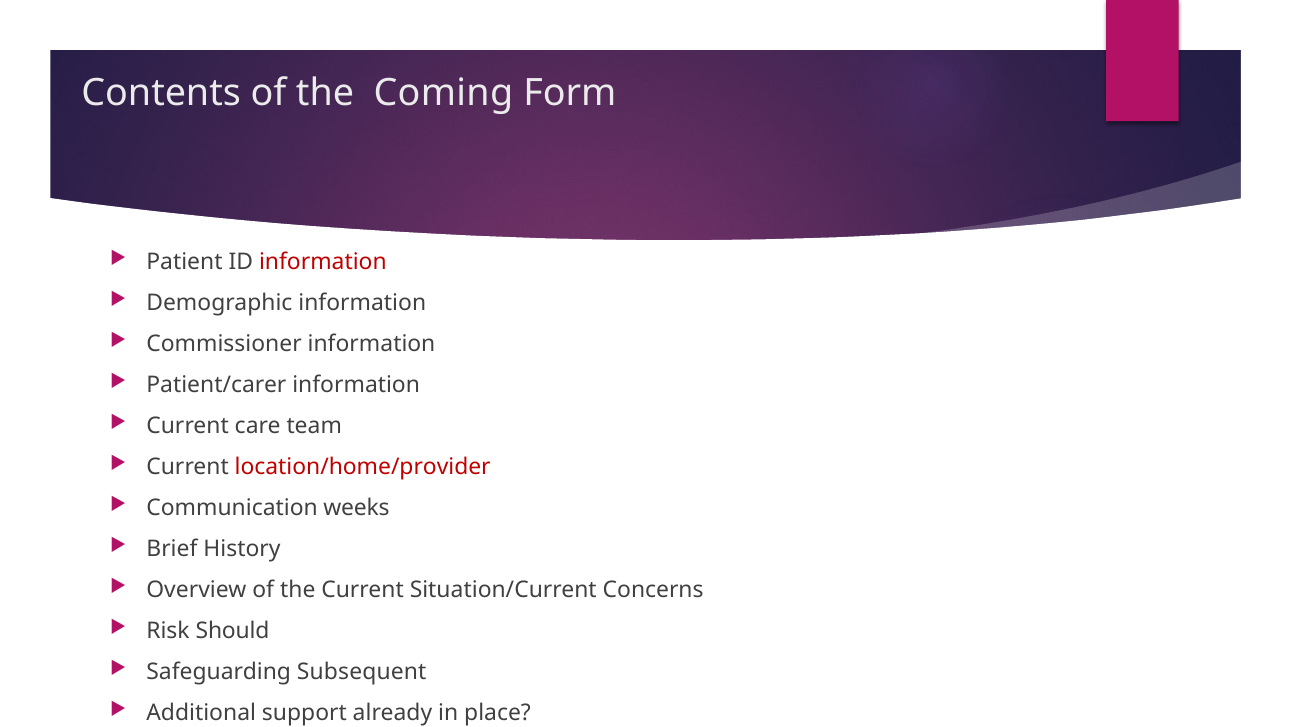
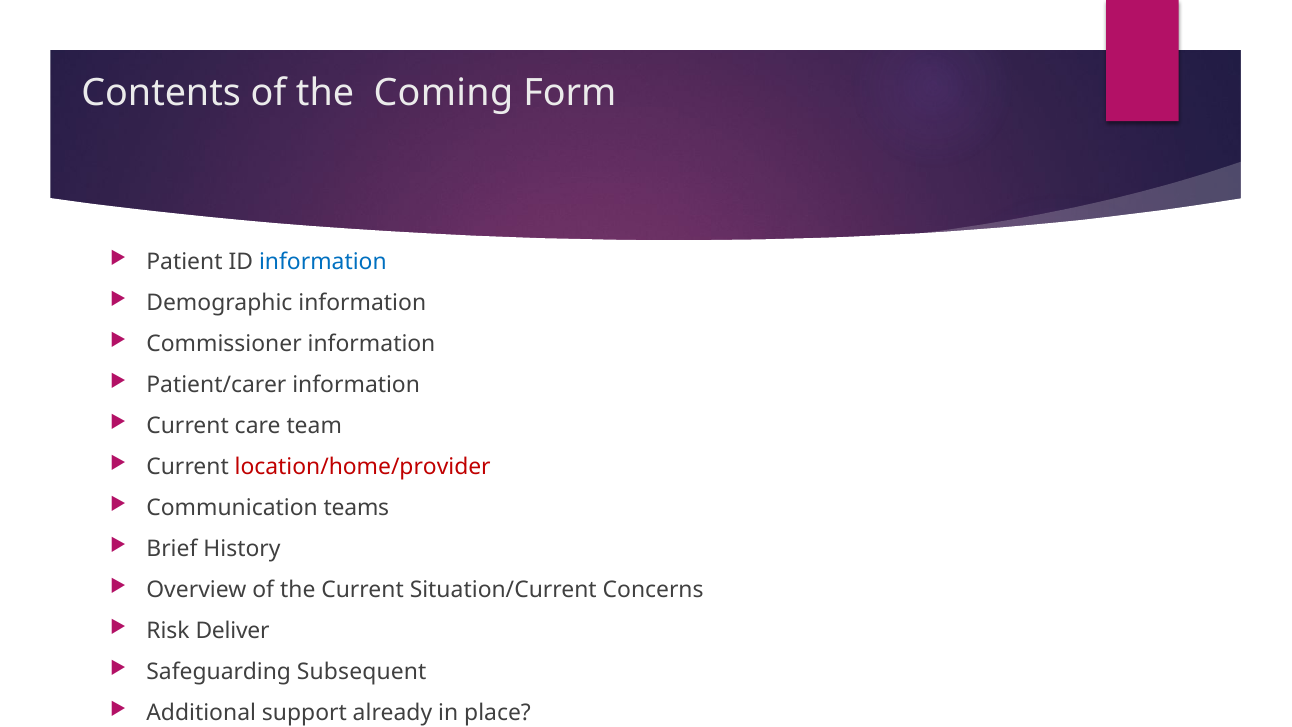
information at (323, 262) colour: red -> blue
weeks: weeks -> teams
Should: Should -> Deliver
